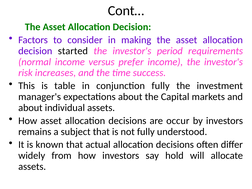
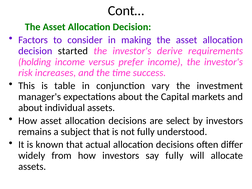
period: period -> derive
normal: normal -> holding
conjunction fully: fully -> vary
occur: occur -> select
say hold: hold -> fully
